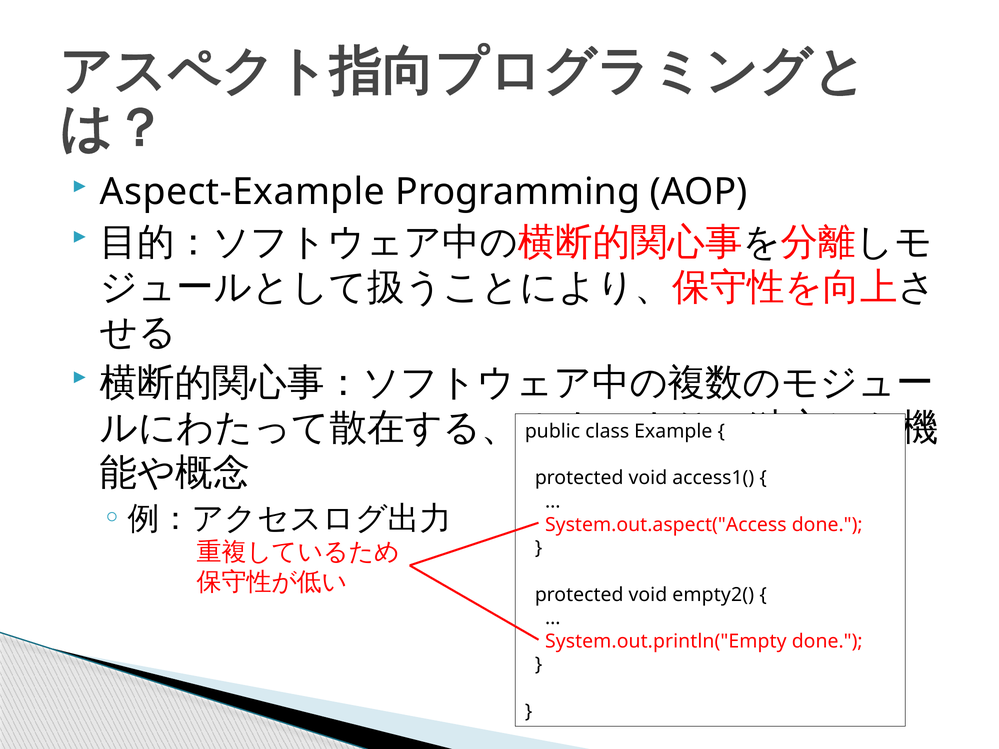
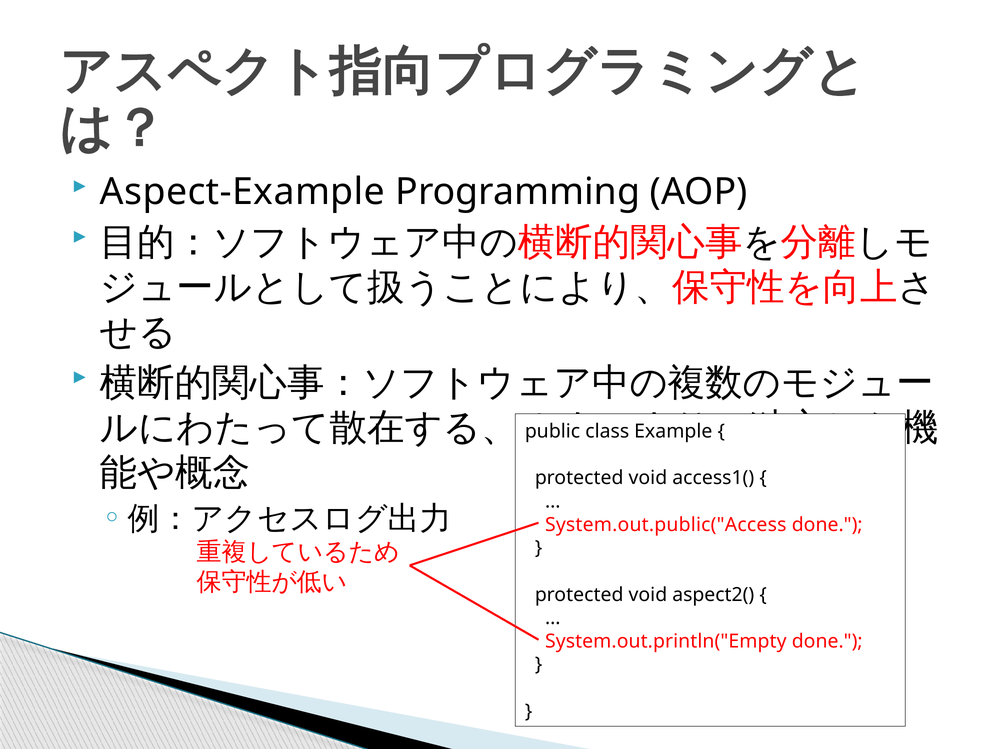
System.out.aspect("Access: System.out.aspect("Access -> System.out.public("Access
empty2(: empty2( -> aspect2(
